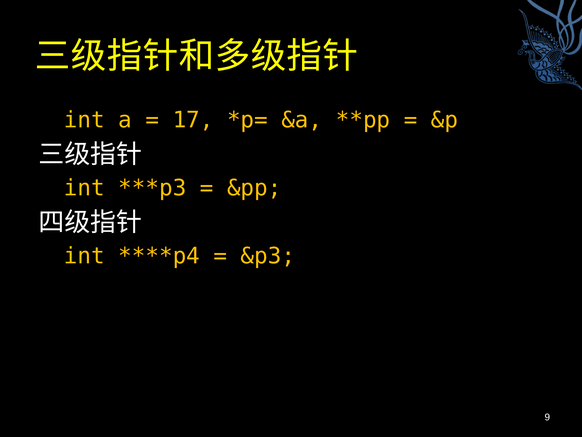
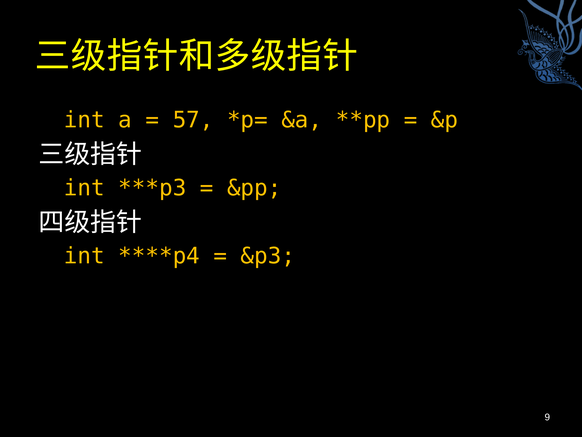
17: 17 -> 57
